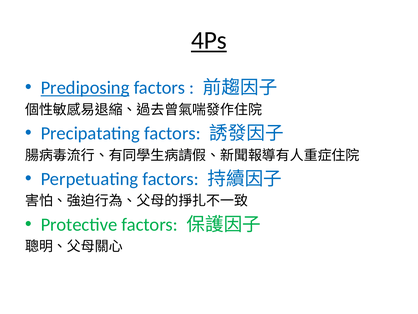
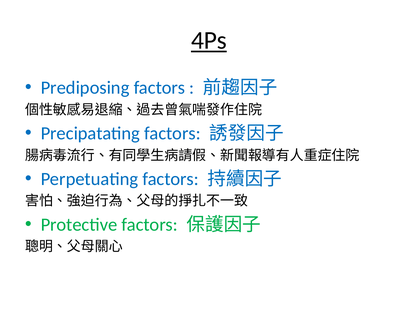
Prediposing underline: present -> none
